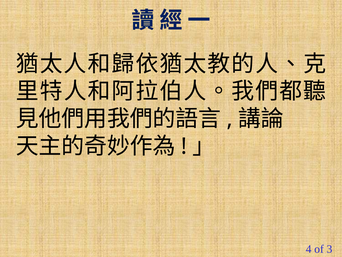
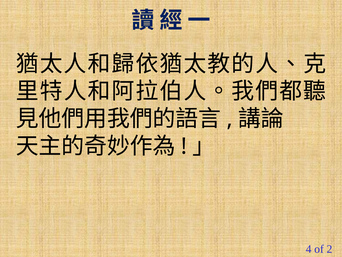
3: 3 -> 2
